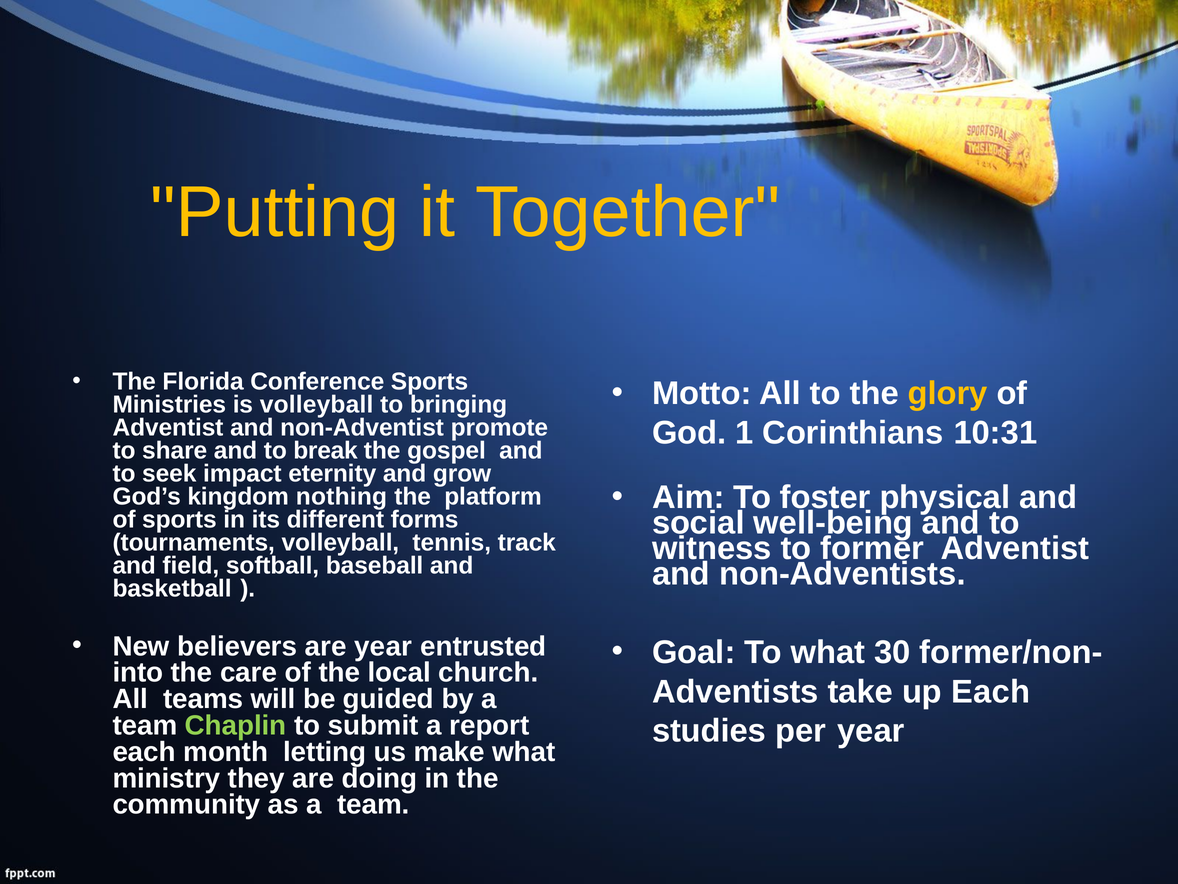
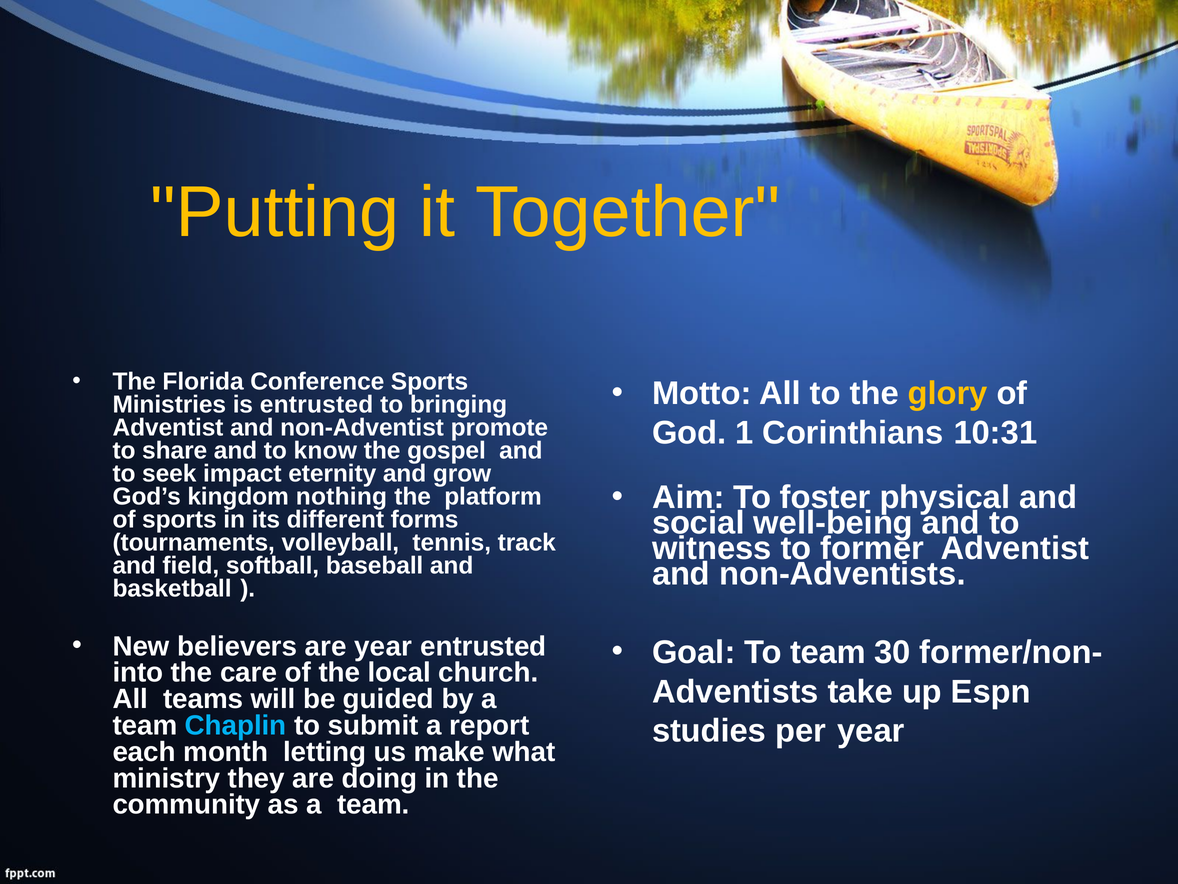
is volleyball: volleyball -> entrusted
break: break -> know
To what: what -> team
up Each: Each -> Espn
Chaplin colour: light green -> light blue
